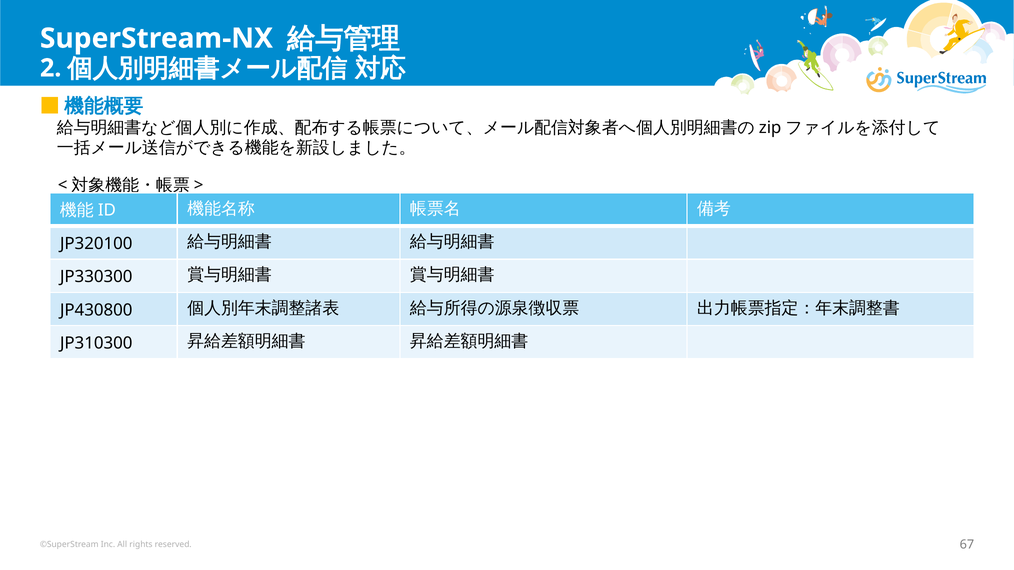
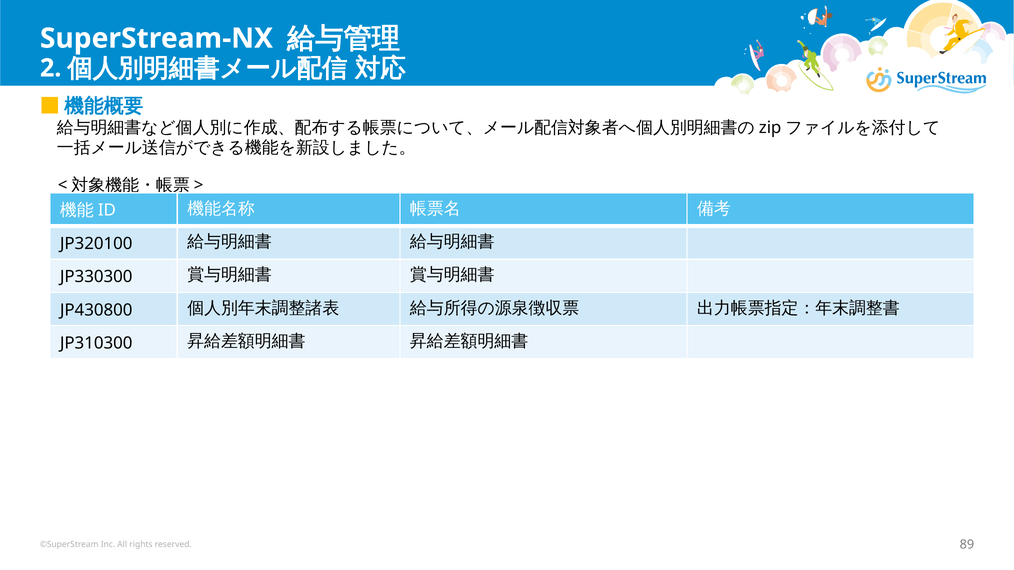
67: 67 -> 89
